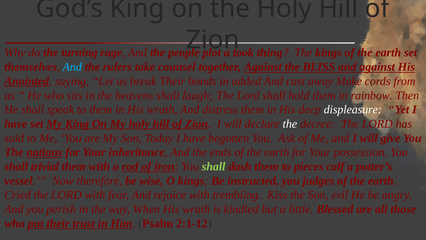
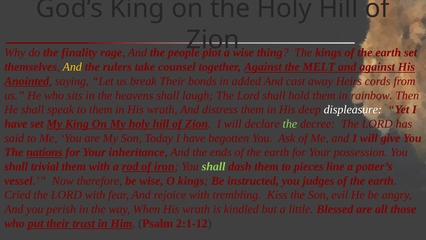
turning: turning -> finality
took at (243, 53): took -> wise
And at (72, 67) colour: light blue -> yellow
BLISS: BLISS -> MELT
Make: Make -> Heirs
the at (290, 124) colour: white -> light green
calf: calf -> line
